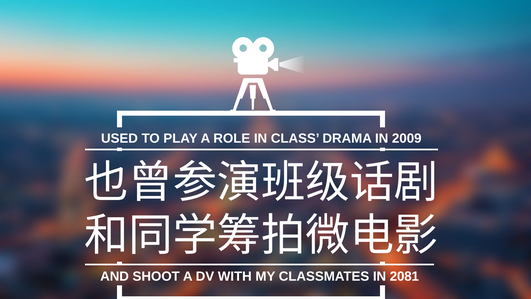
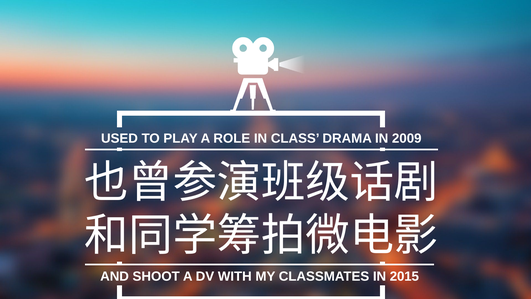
2081: 2081 -> 2015
